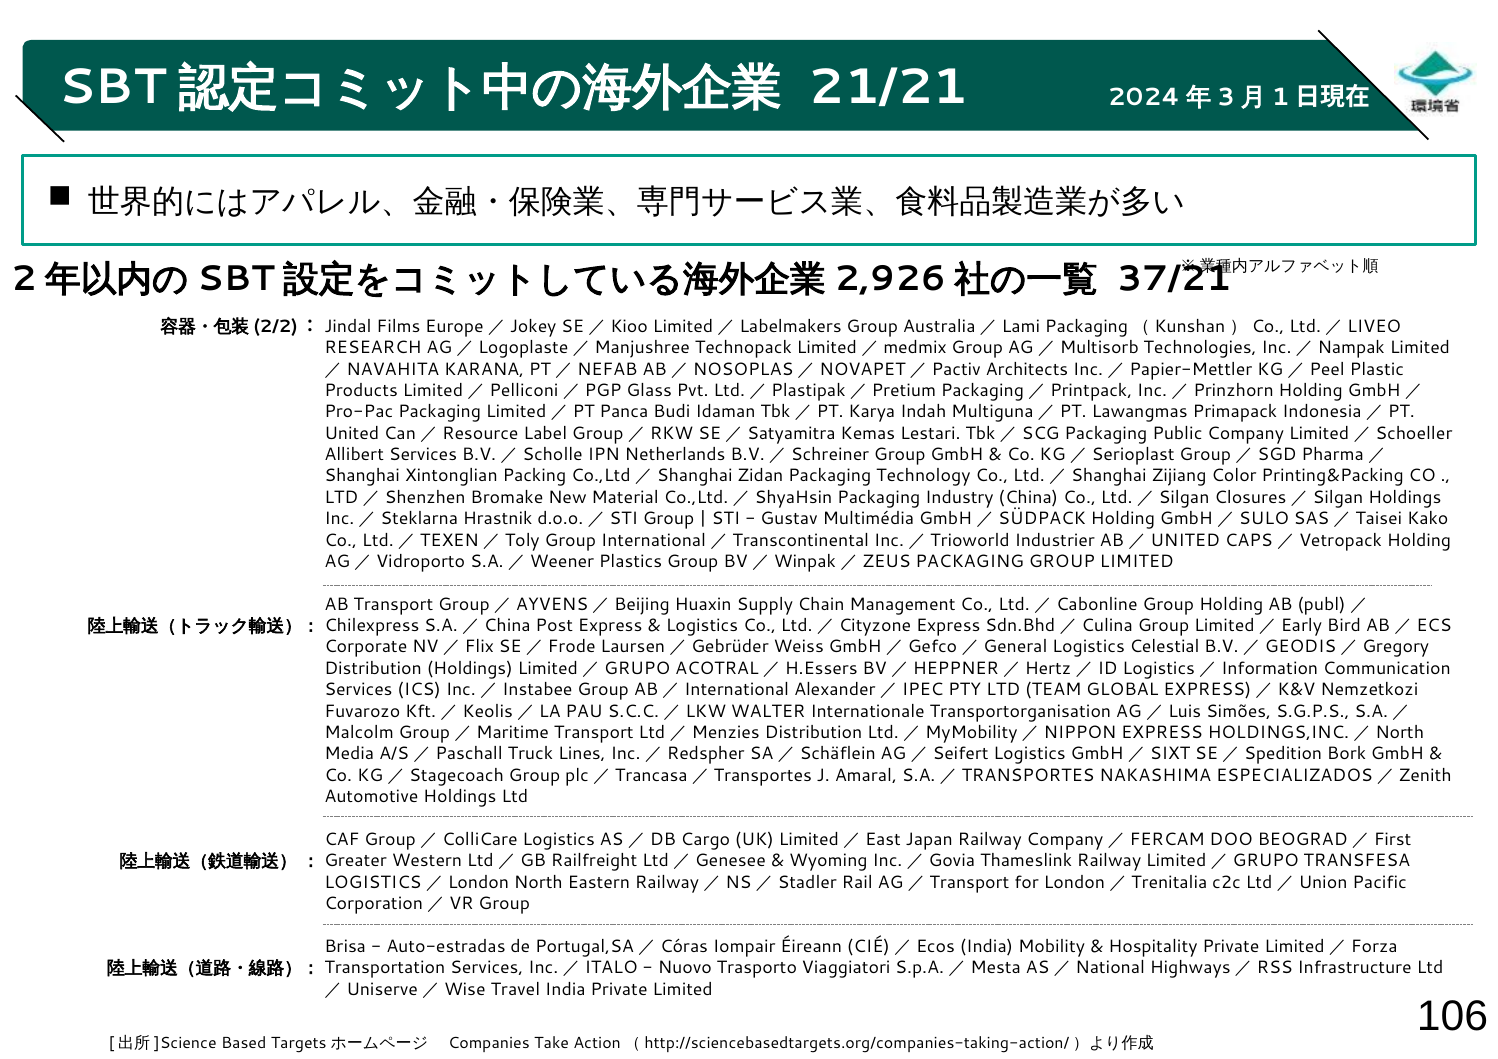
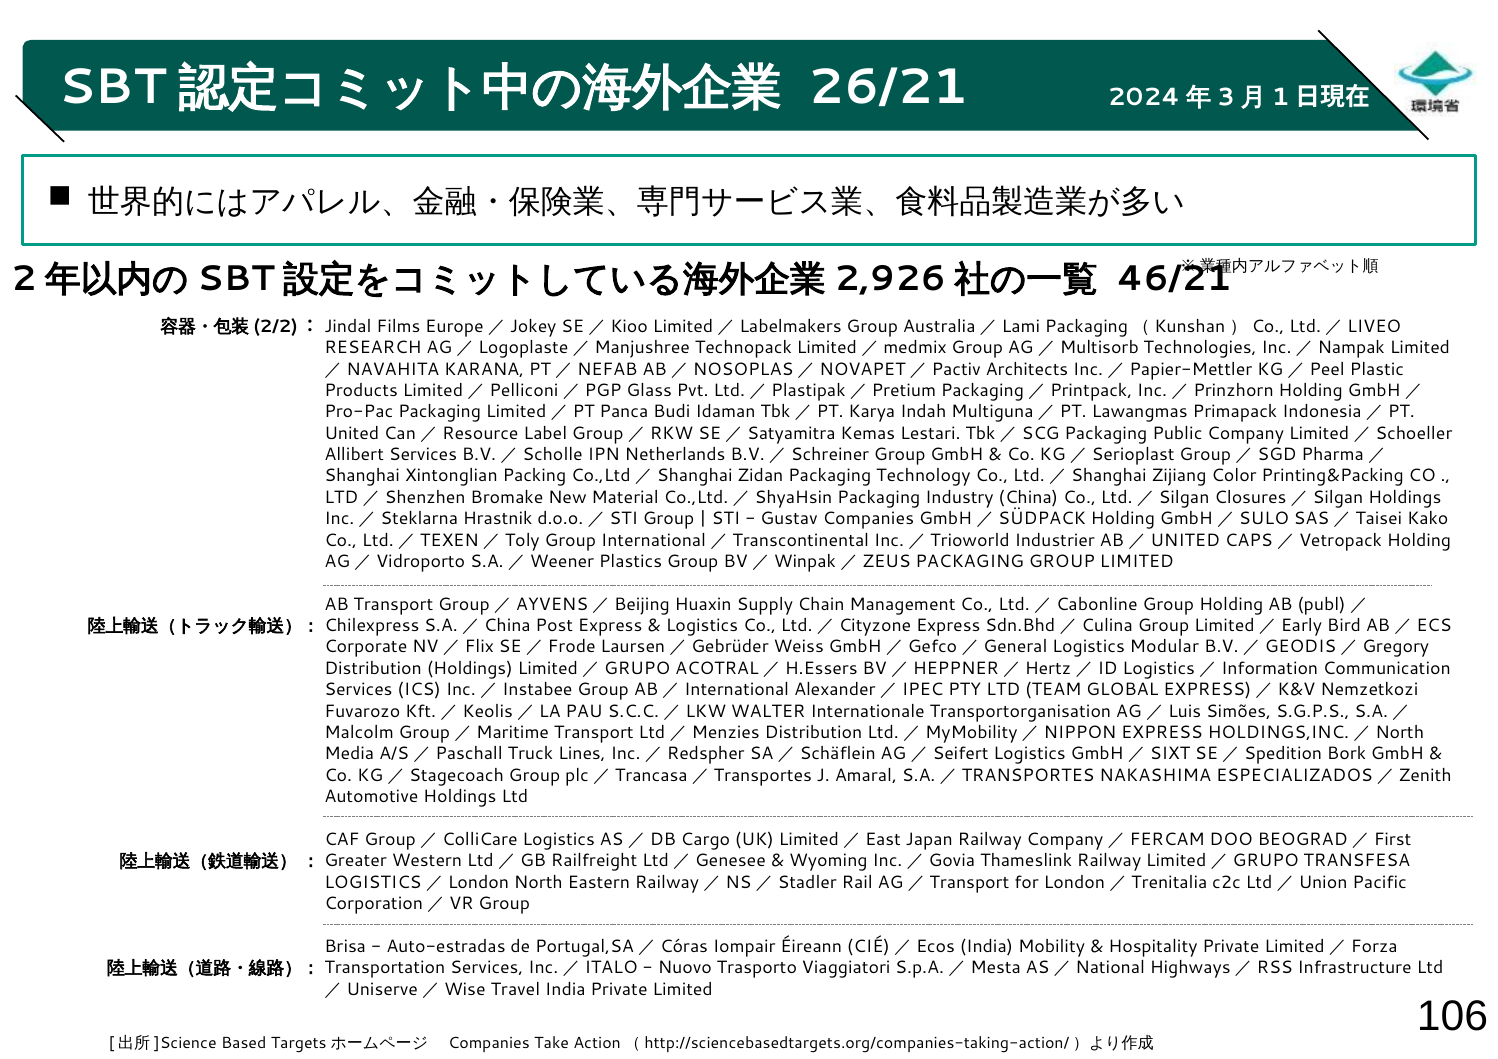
21/21: 21/21 -> 26/21
37/21: 37/21 -> 46/21
Gustav Multimédia: Multimédia -> Companies
Celestial: Celestial -> Modular
